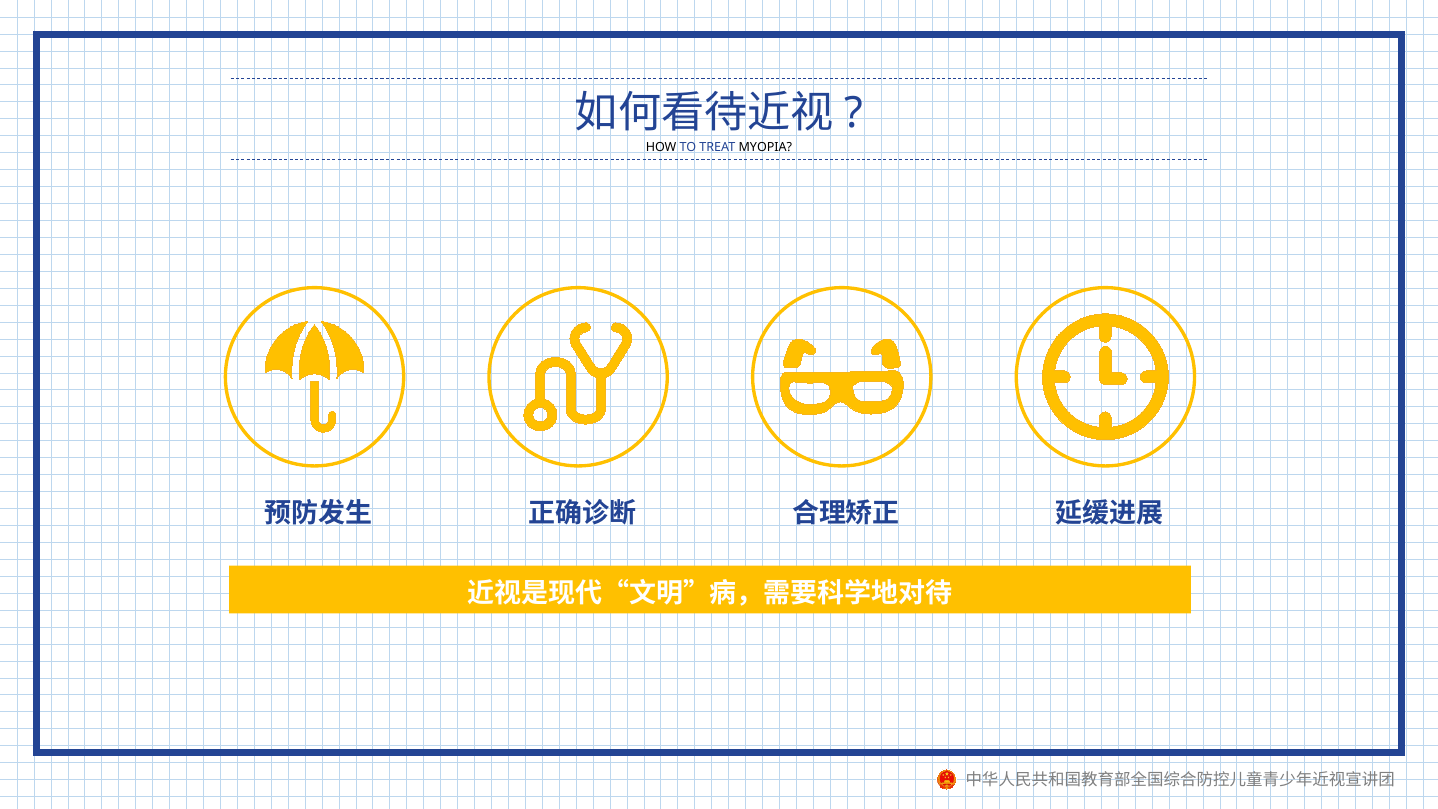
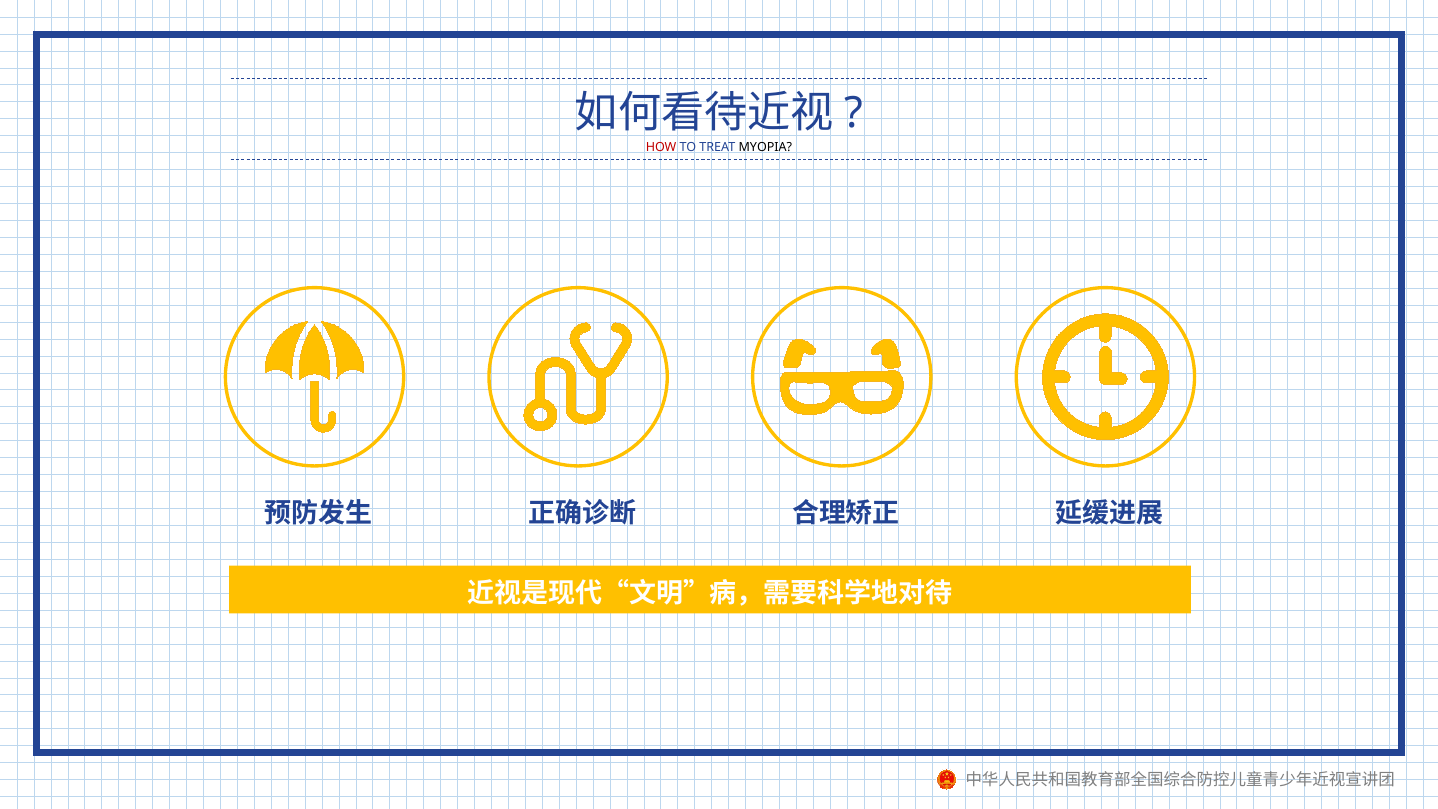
HOW colour: black -> red
